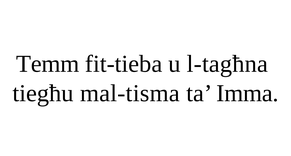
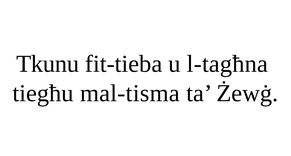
Temm: Temm -> Tkunu
Imma: Imma -> Żewġ
